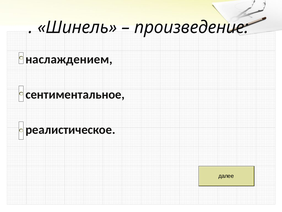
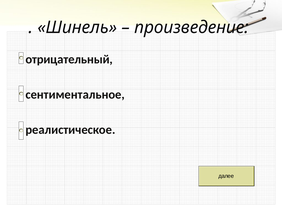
наслаждением: наслаждением -> отрицательный
